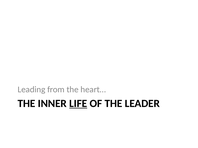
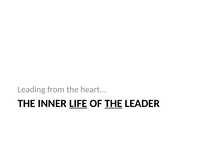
THE at (113, 104) underline: none -> present
